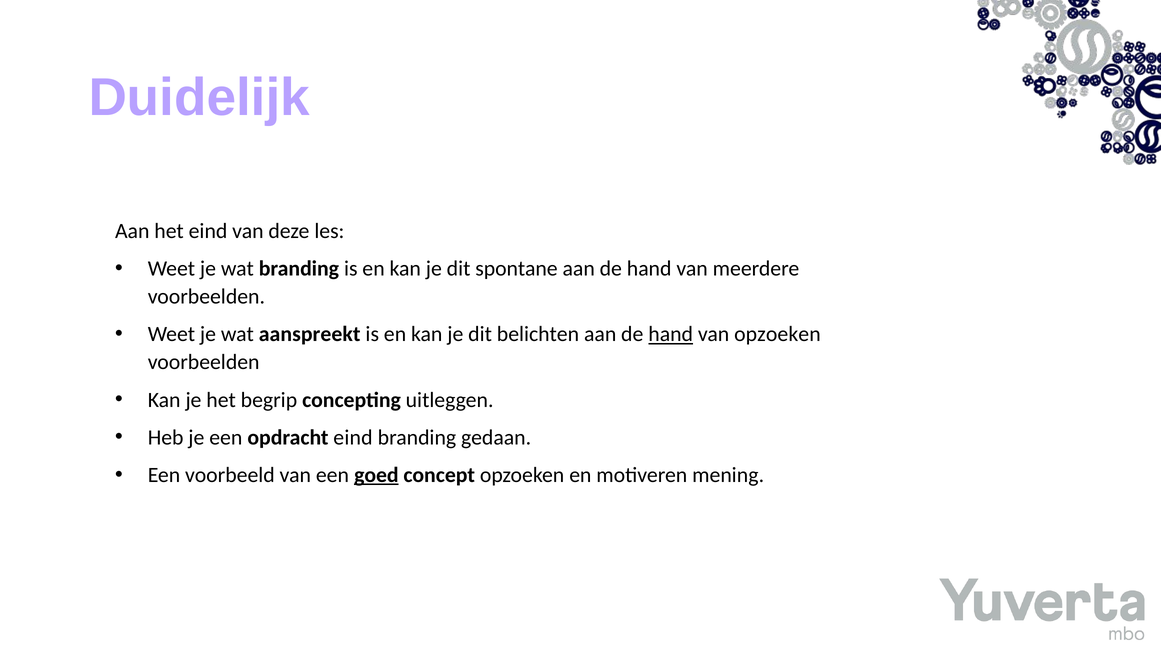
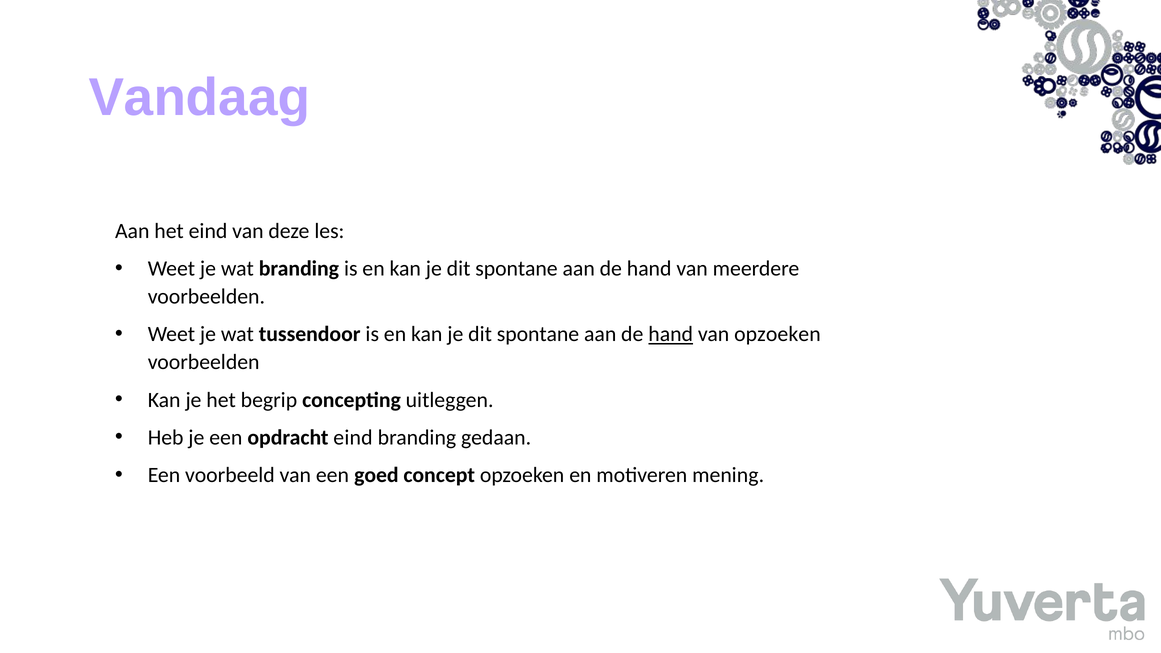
Duidelijk: Duidelijk -> Vandaag
aanspreekt: aanspreekt -> tussendoor
belichten at (538, 334): belichten -> spontane
goed underline: present -> none
